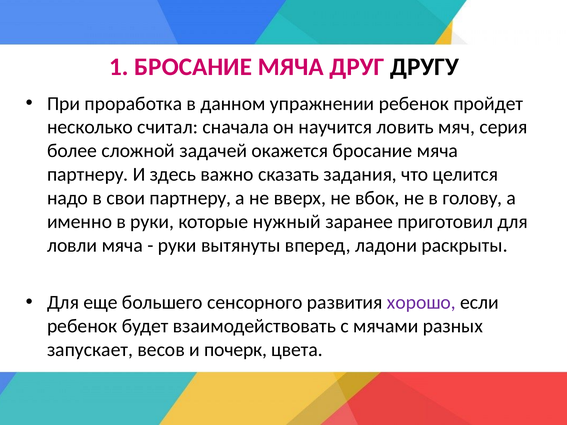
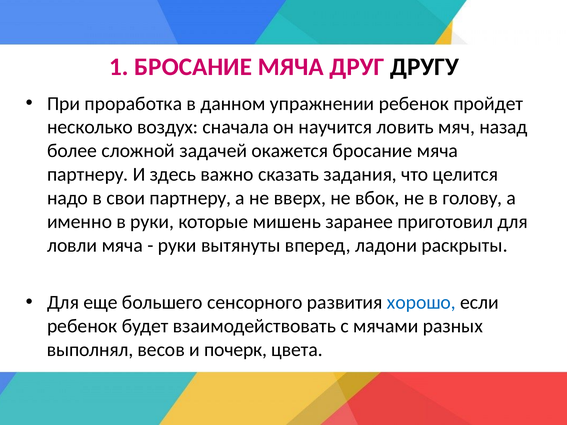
считал: считал -> воздух
серия: серия -> назад
нужный: нужный -> мишень
хорошо colour: purple -> blue
запускает: запускает -> выполнял
